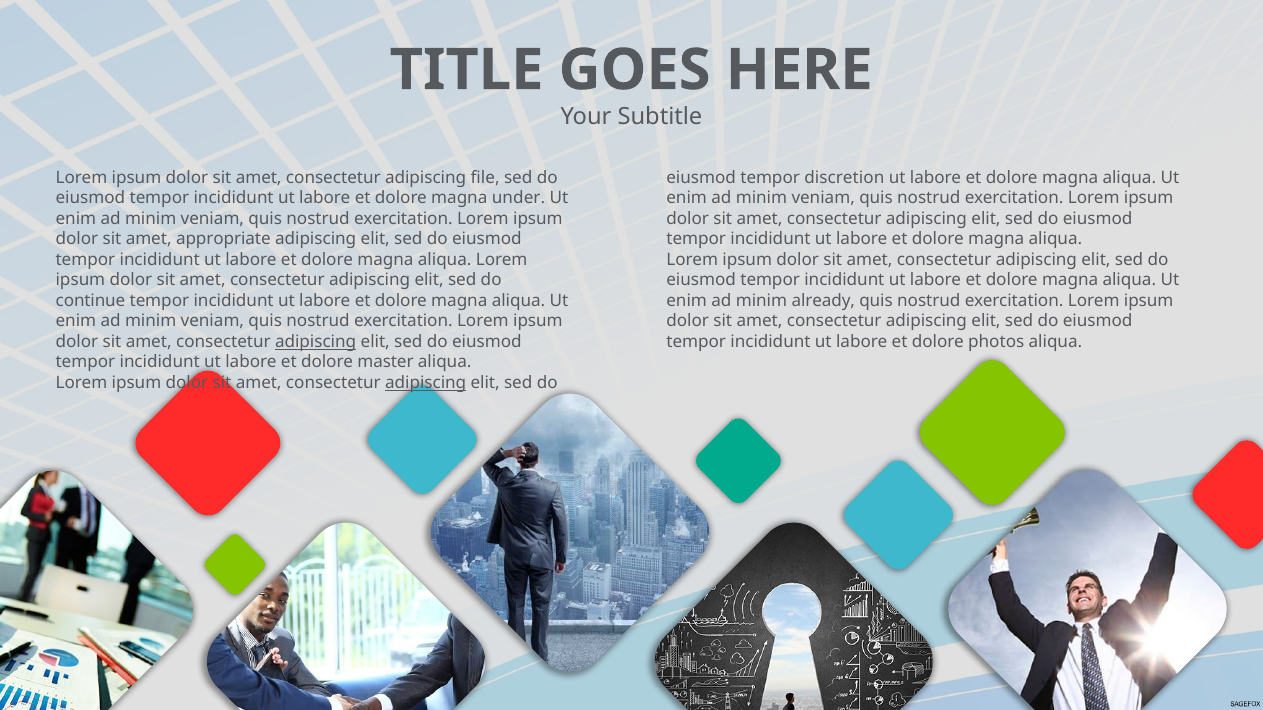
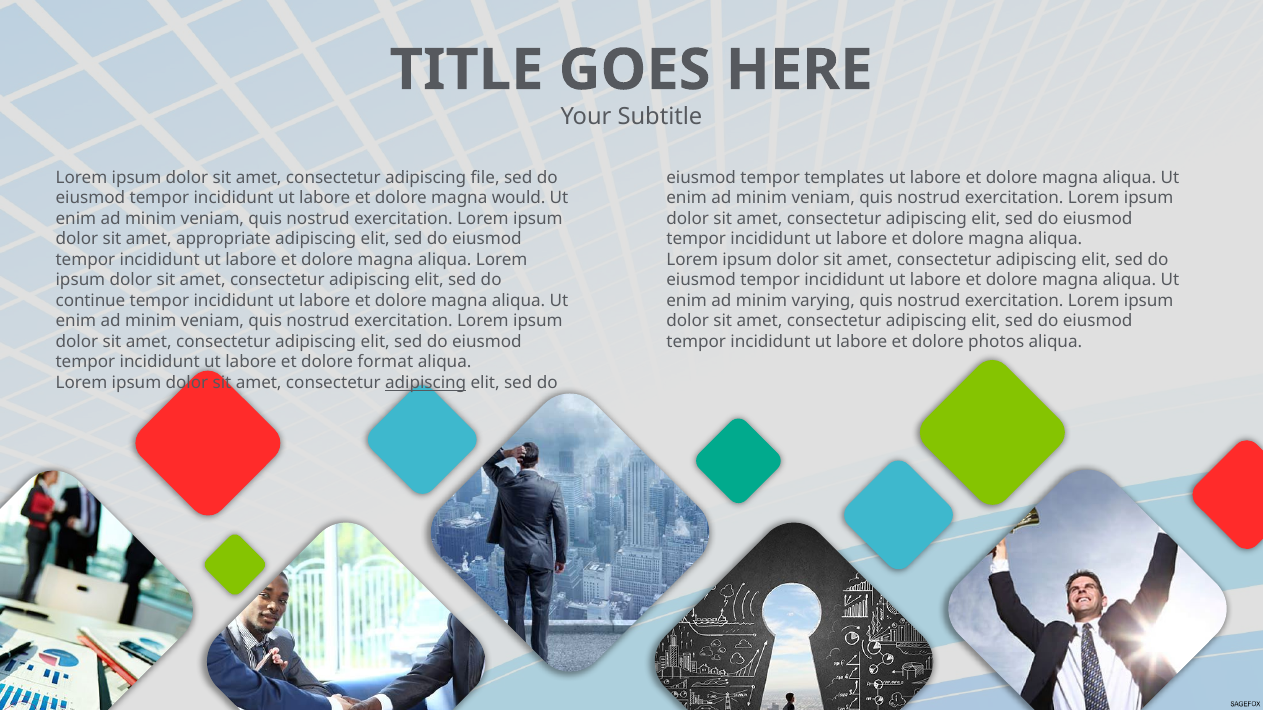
discretion: discretion -> templates
under: under -> would
already: already -> varying
adipiscing at (316, 342) underline: present -> none
master: master -> format
